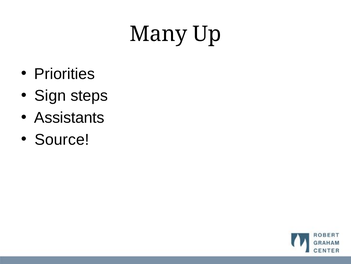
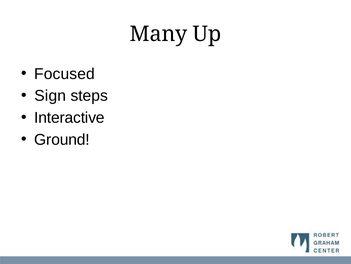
Priorities: Priorities -> Focused
Assistants: Assistants -> Interactive
Source: Source -> Ground
